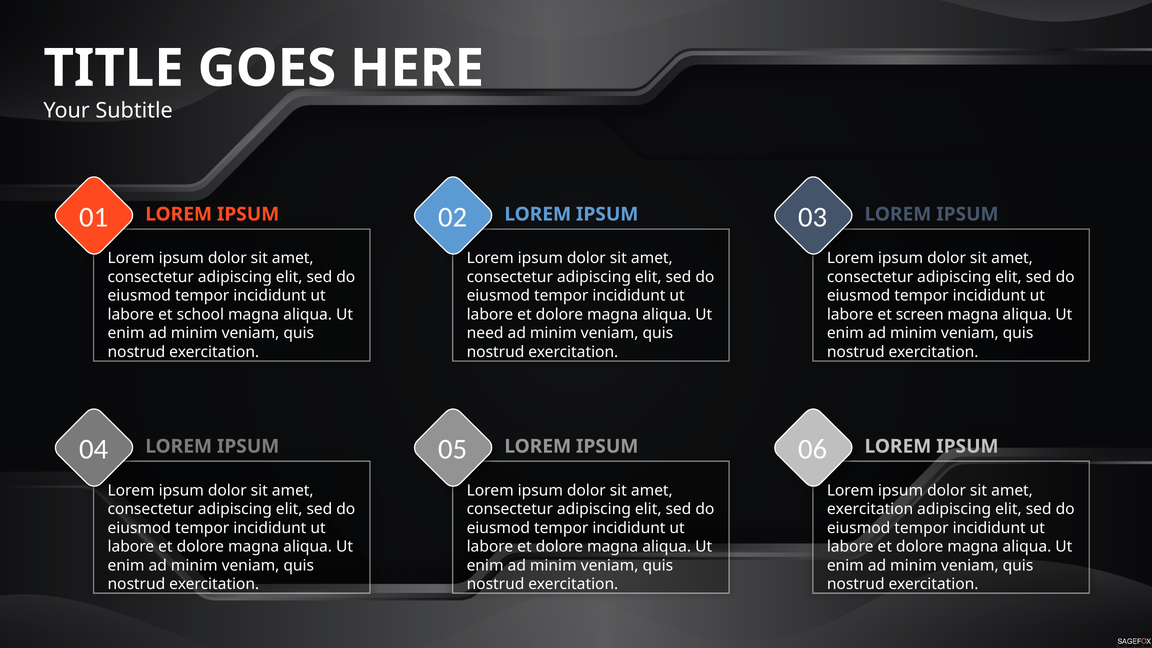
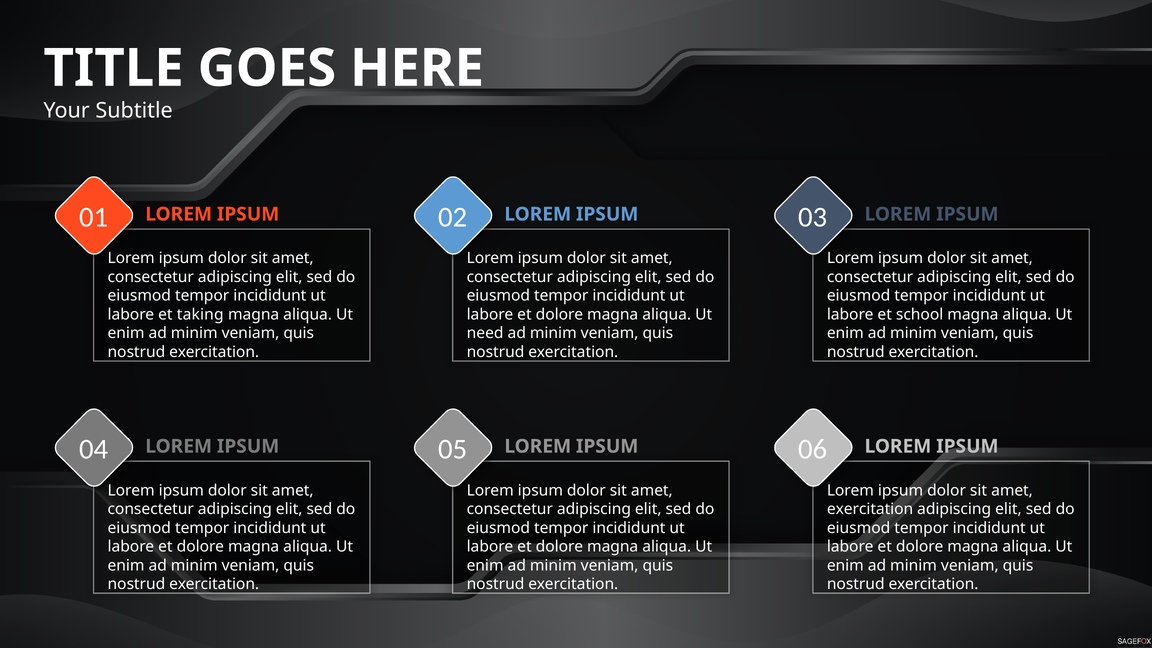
school: school -> taking
screen: screen -> school
